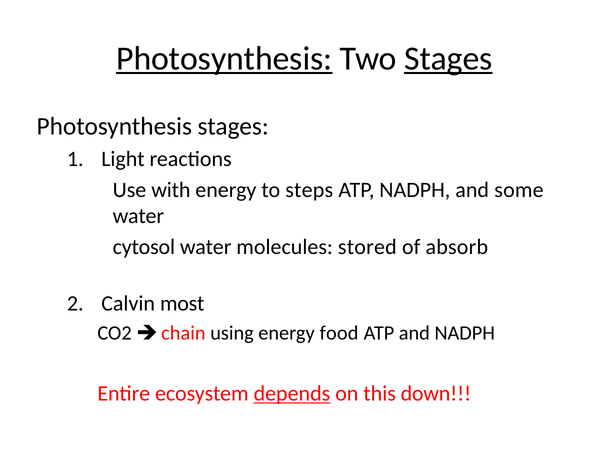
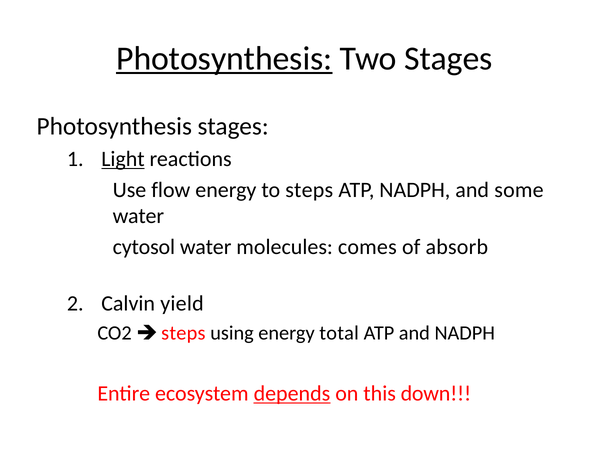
Stages at (448, 59) underline: present -> none
Light underline: none -> present
with: with -> flow
stored: stored -> comes
most: most -> yield
chain at (183, 334): chain -> steps
food: food -> total
